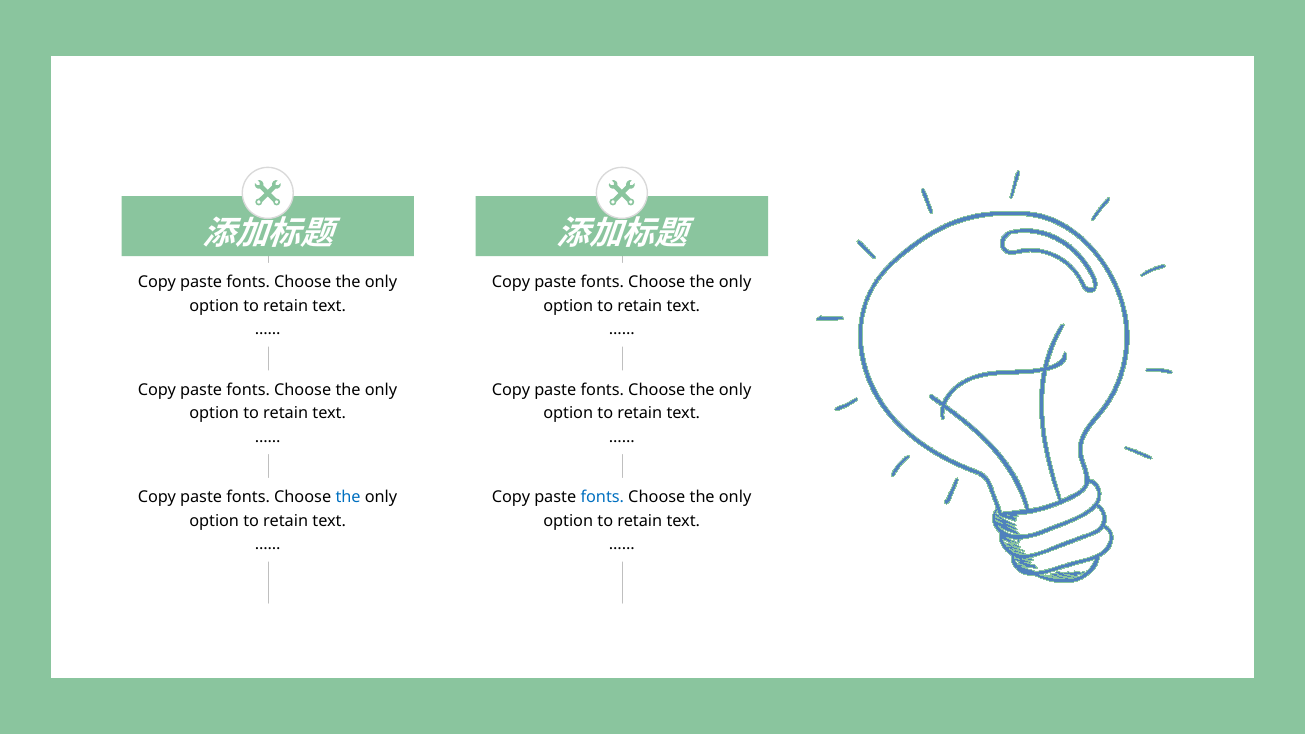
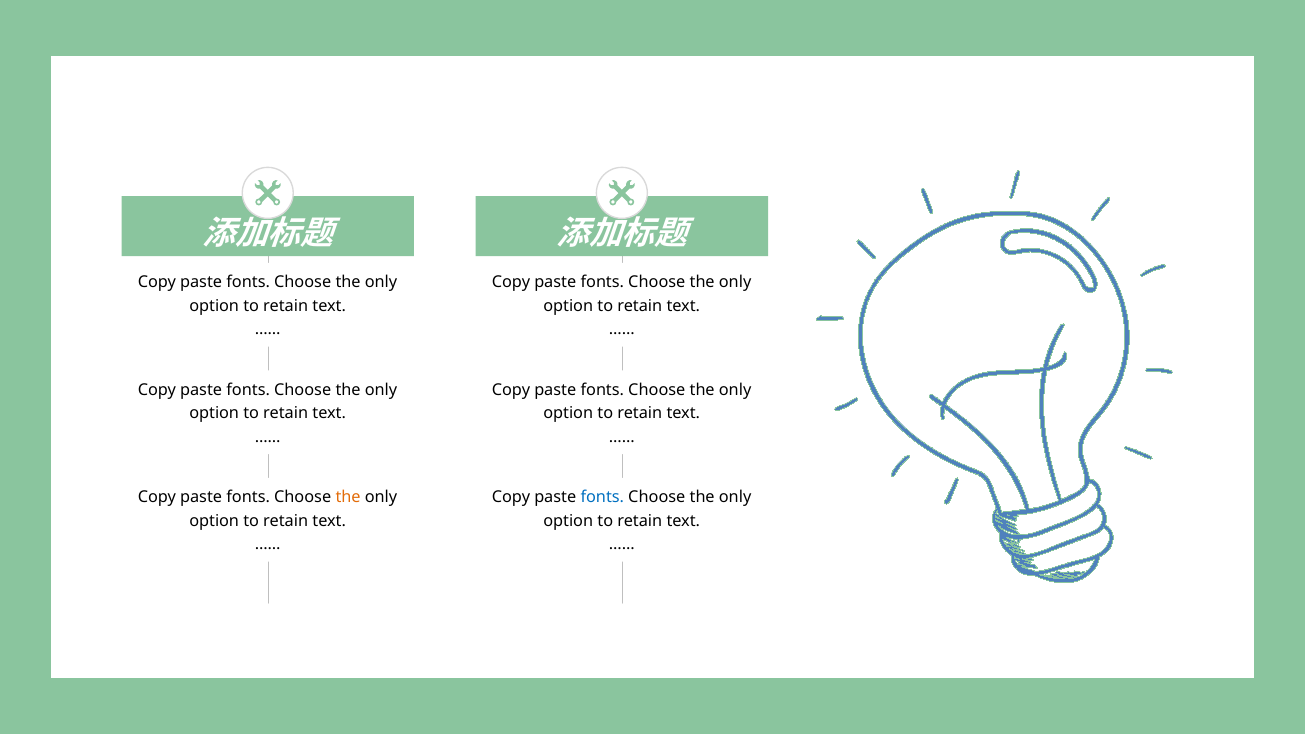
the at (348, 498) colour: blue -> orange
